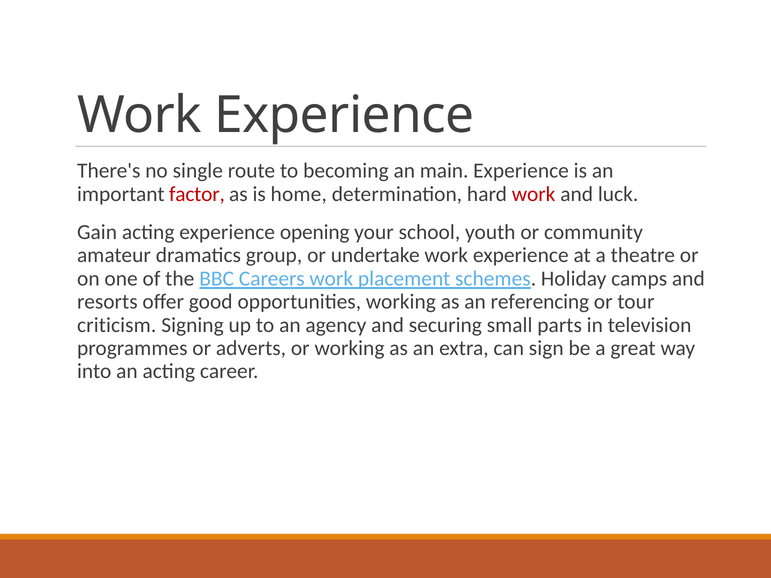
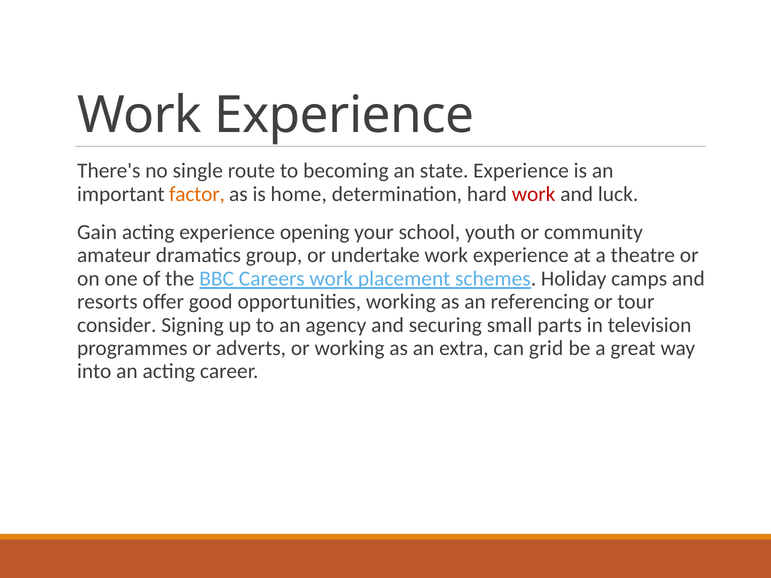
main: main -> state
factor colour: red -> orange
criticism: criticism -> consider
sign: sign -> grid
